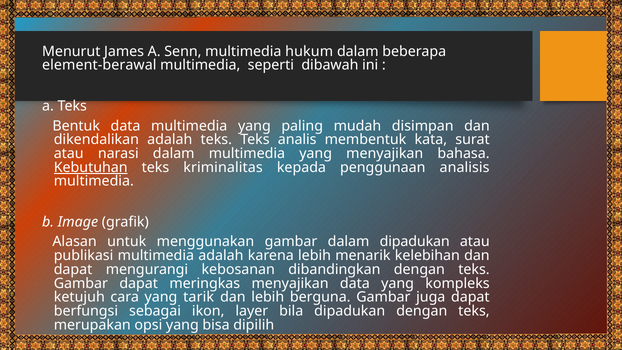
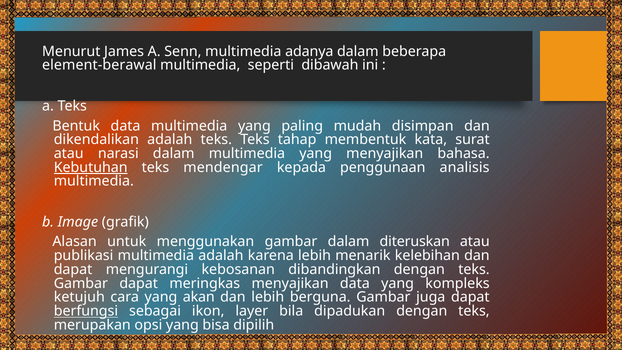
hukum: hukum -> adanya
analis: analis -> tahap
kriminalitas: kriminalitas -> mendengar
dalam dipadukan: dipadukan -> diteruskan
tarik: tarik -> akan
berfungsi underline: none -> present
